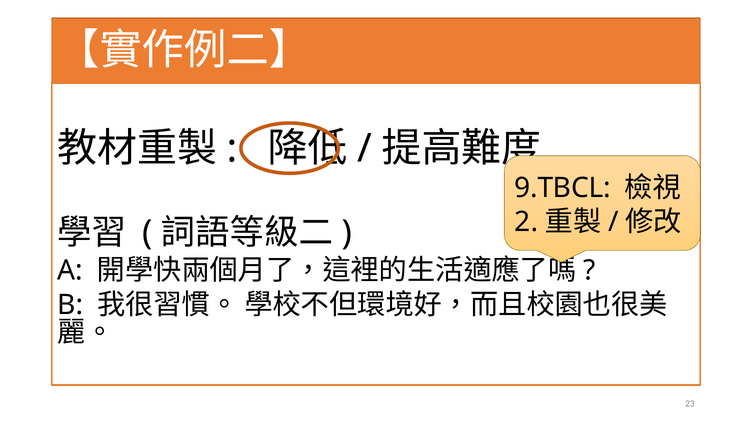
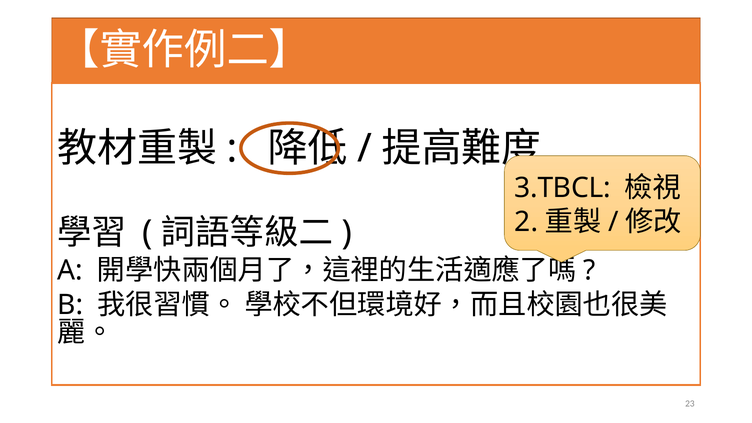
9.TBCL: 9.TBCL -> 3.TBCL
